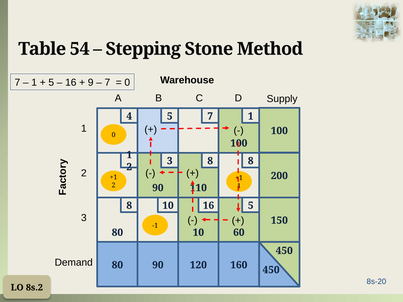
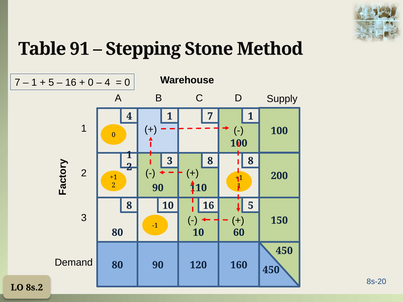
54: 54 -> 91
9 at (91, 83): 9 -> 0
7 at (107, 83): 7 -> 4
4 5: 5 -> 1
